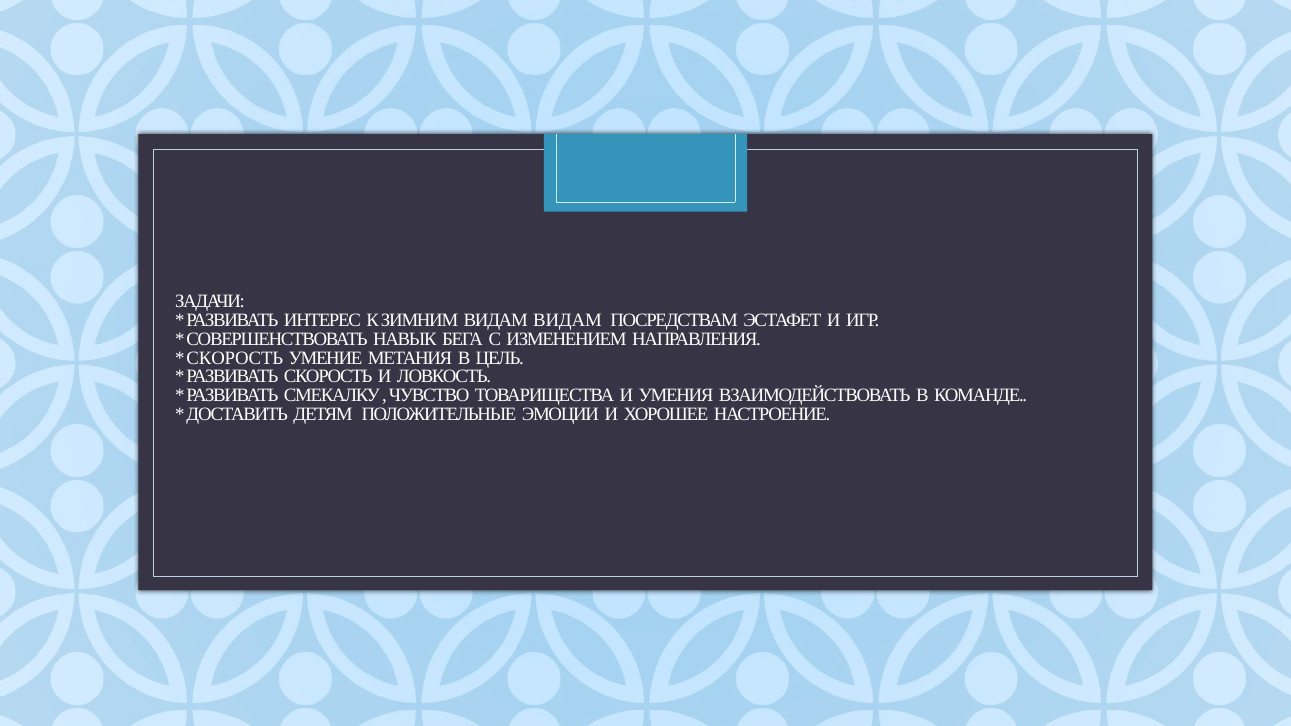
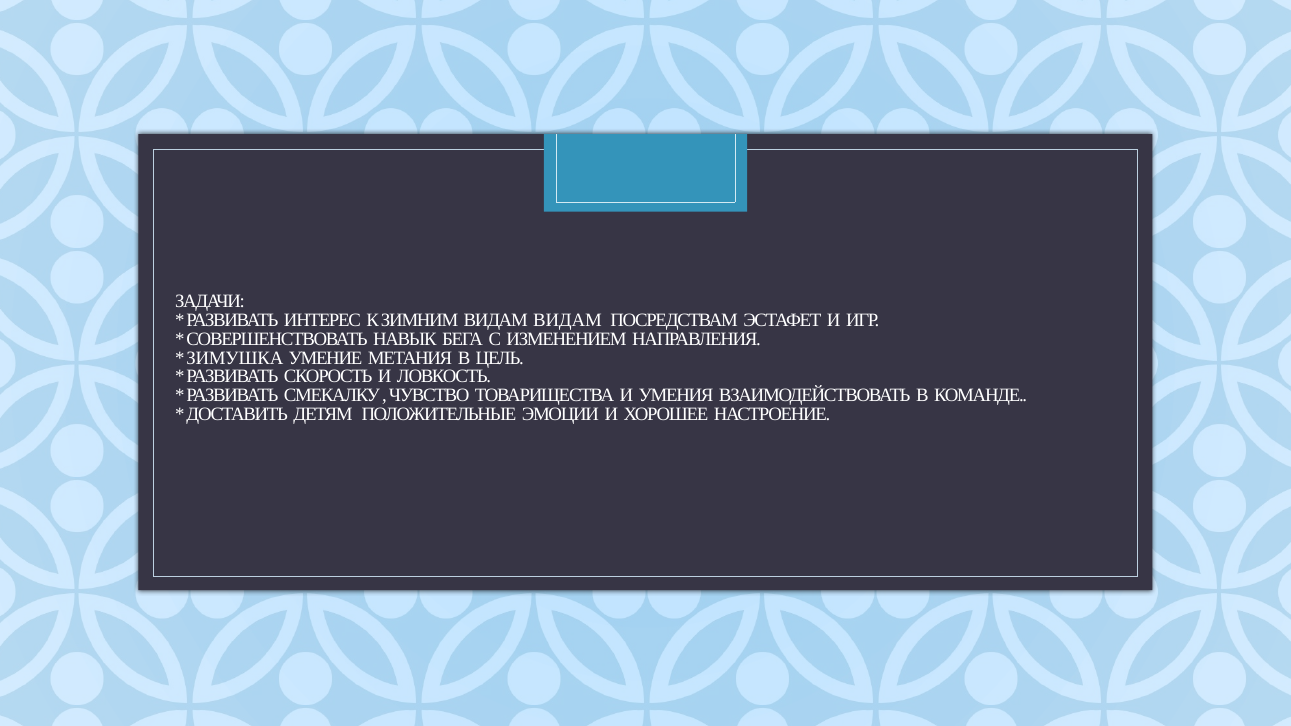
СКОРОСТЬ at (235, 358): СКОРОСТЬ -> ЗИМУШКА
